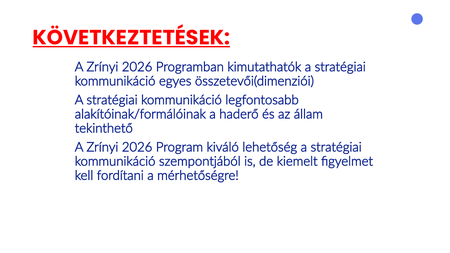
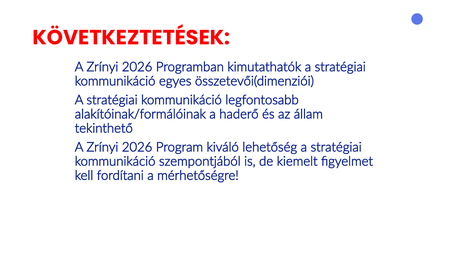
KÖVETKEZTETÉSEK underline: present -> none
